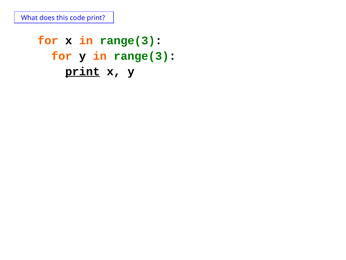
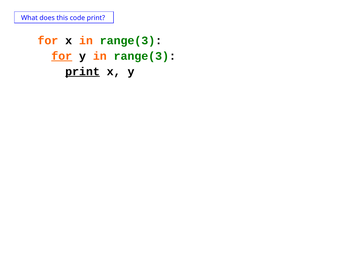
for at (62, 56) underline: none -> present
